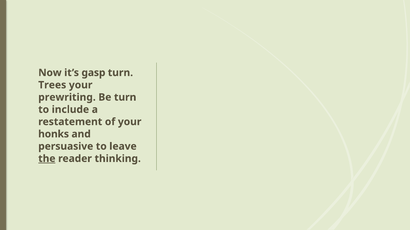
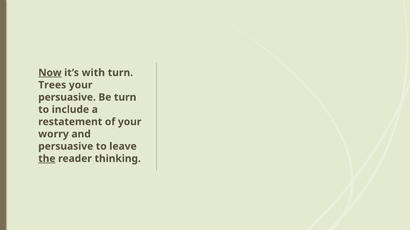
Now underline: none -> present
gasp: gasp -> with
prewriting at (67, 97): prewriting -> persuasive
honks: honks -> worry
